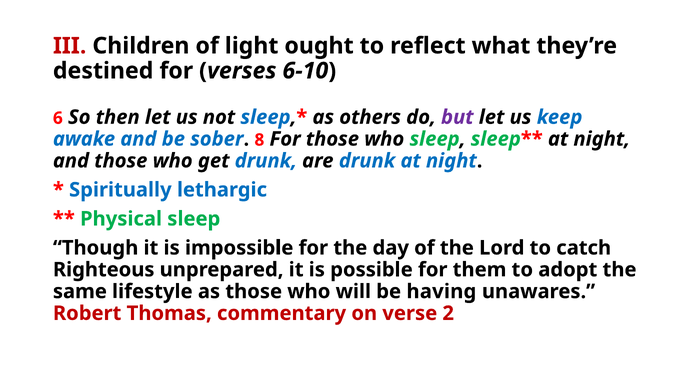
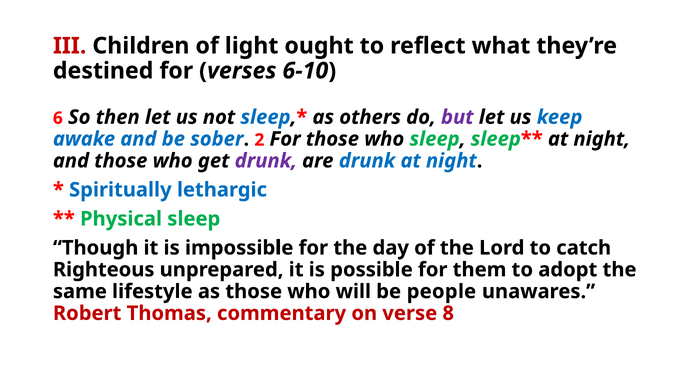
8: 8 -> 2
drunk at (266, 161) colour: blue -> purple
having: having -> people
2: 2 -> 8
